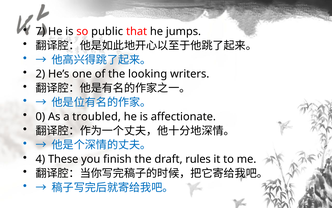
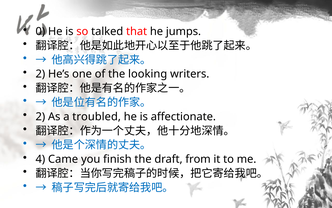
7: 7 -> 0
public: public -> talked
0 at (40, 116): 0 -> 2
These: These -> Came
rules: rules -> from
